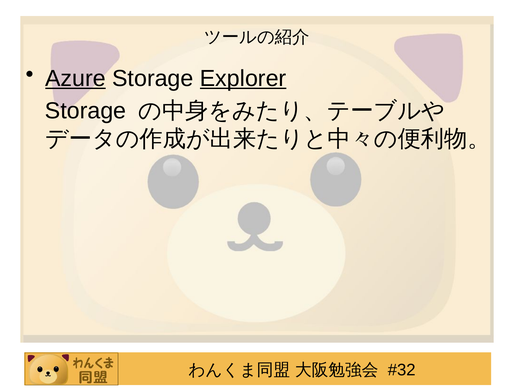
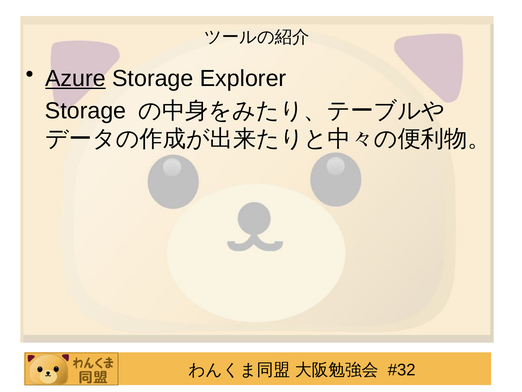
Explorer underline: present -> none
